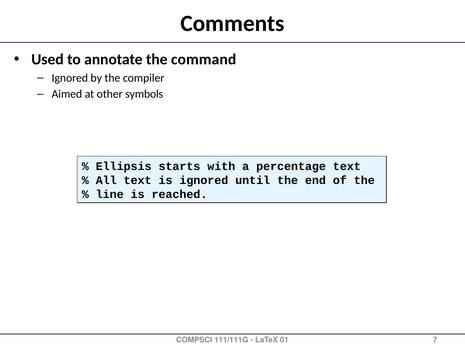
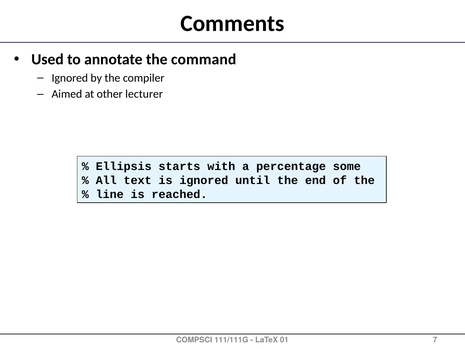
symbols: symbols -> lecturer
percentage text: text -> some
